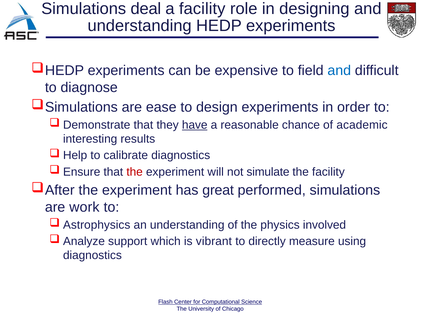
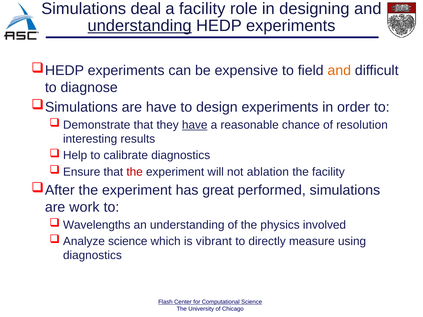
understanding at (140, 26) underline: none -> present
and at (339, 71) colour: blue -> orange
are ease: ease -> have
academic: academic -> resolution
simulate: simulate -> ablation
Astrophysics: Astrophysics -> Wavelengths
Analyze support: support -> science
